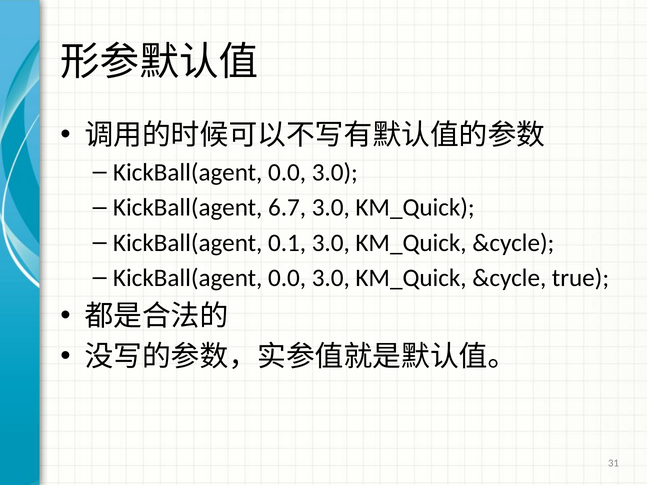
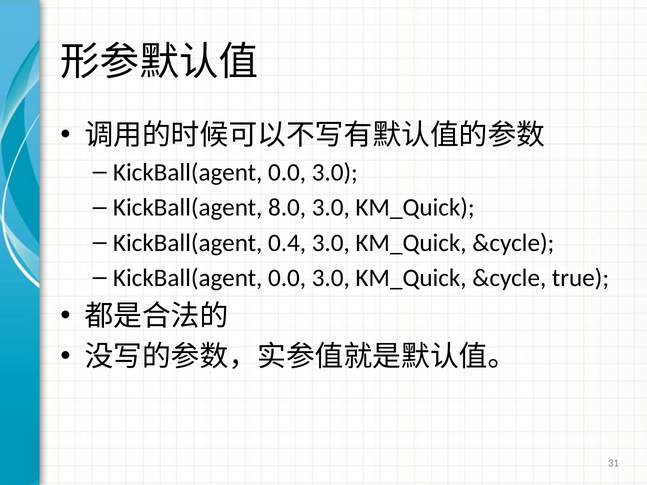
6.7: 6.7 -> 8.0
0.1: 0.1 -> 0.4
